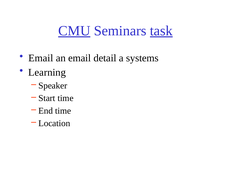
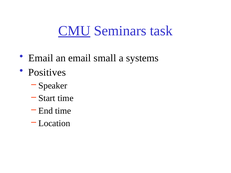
task underline: present -> none
detail: detail -> small
Learning: Learning -> Positives
